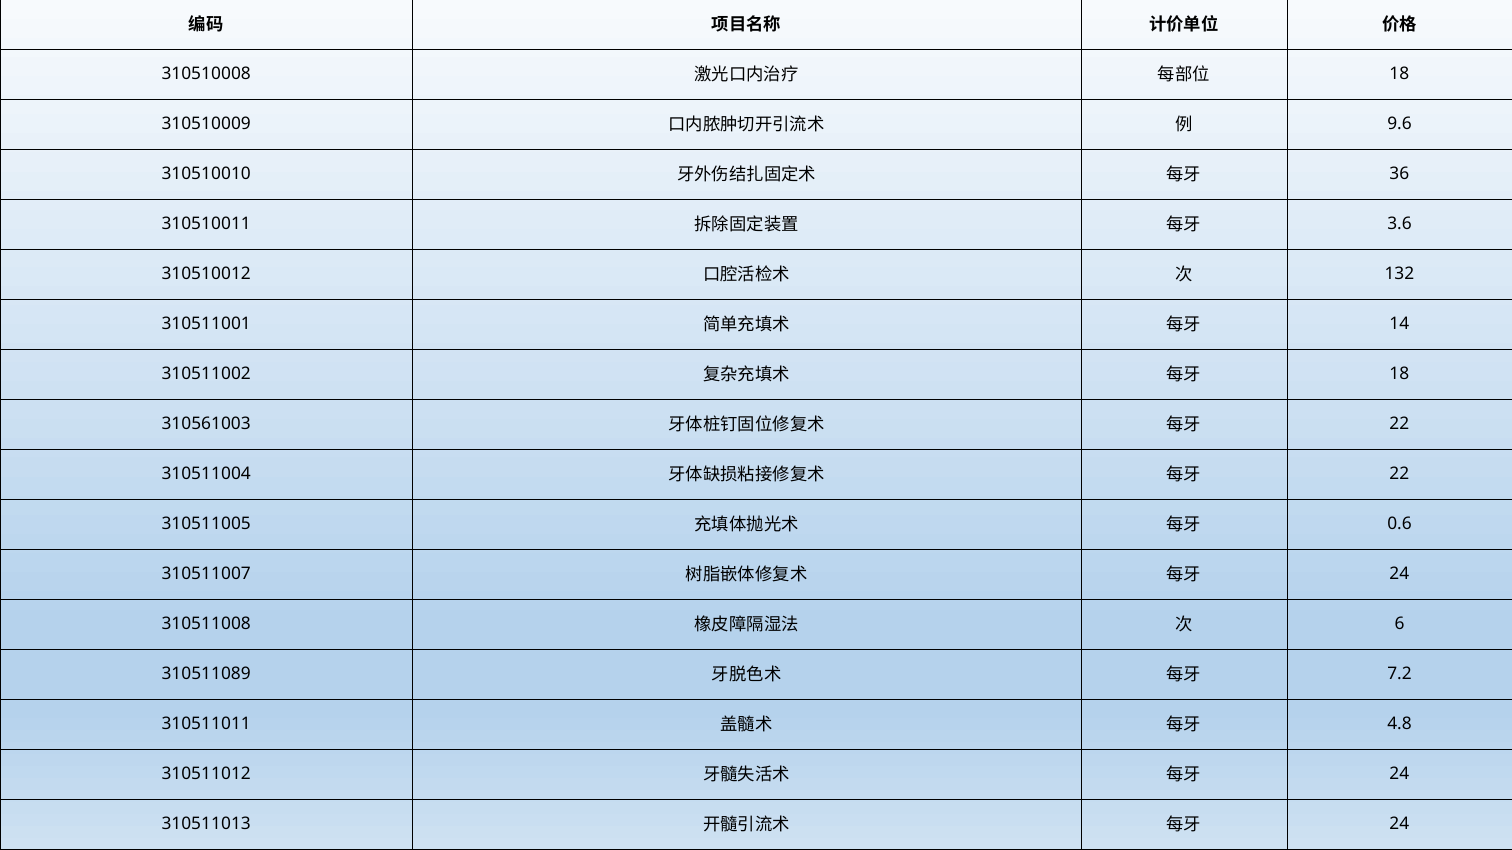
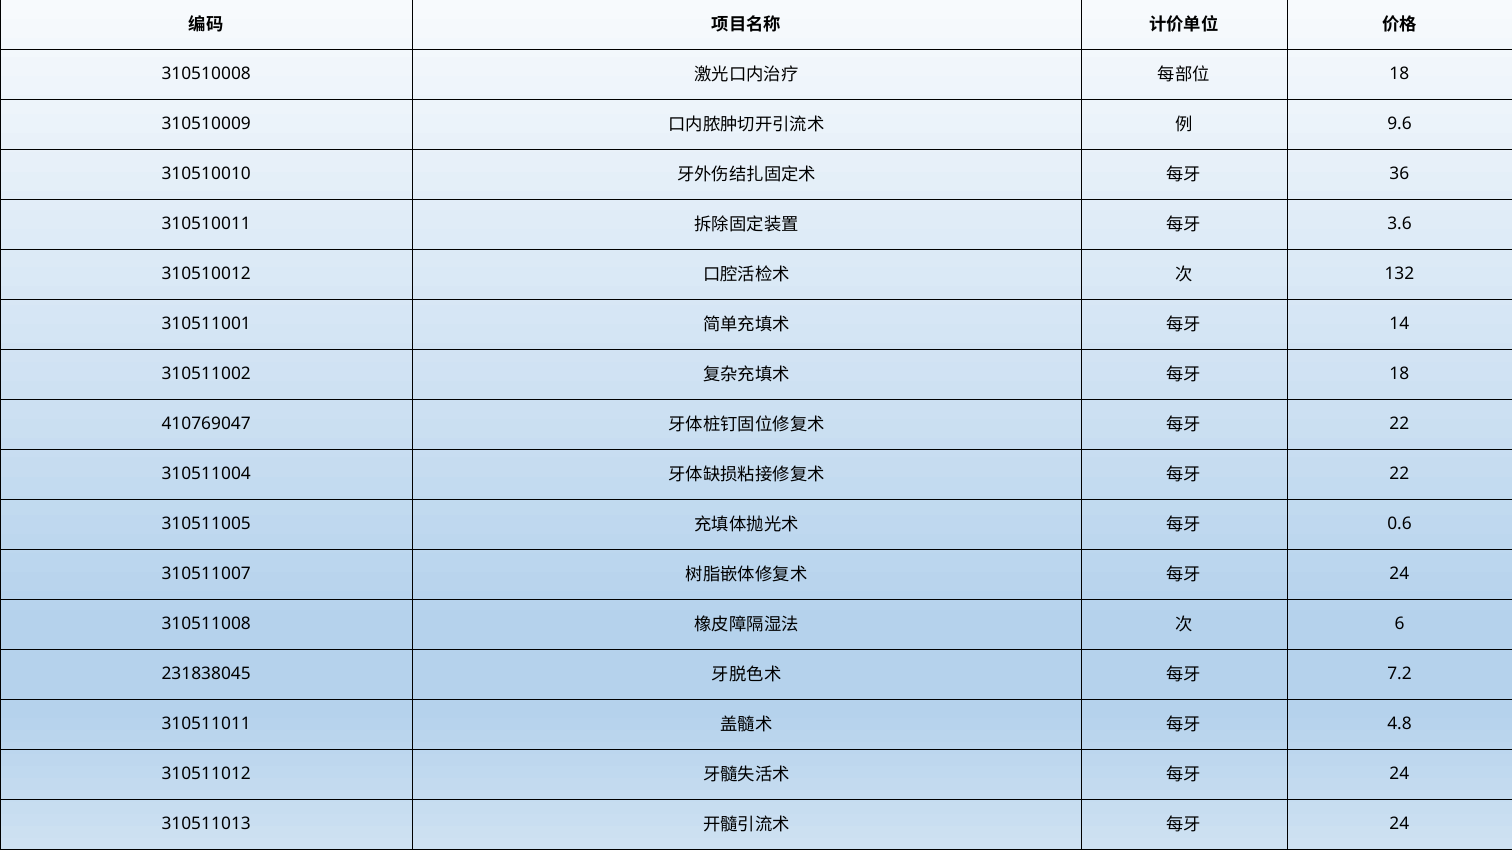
310561003: 310561003 -> 410769047
310511089: 310511089 -> 231838045
